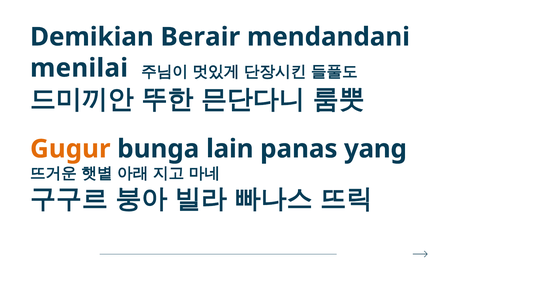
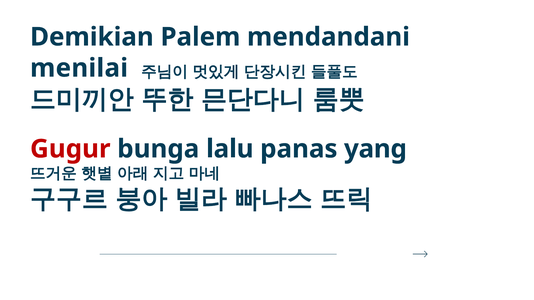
Berair: Berair -> Palem
Gugur colour: orange -> red
lain: lain -> lalu
